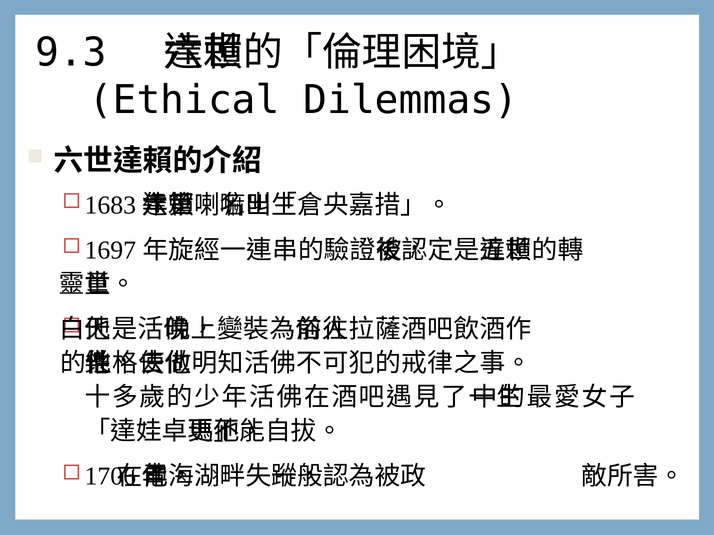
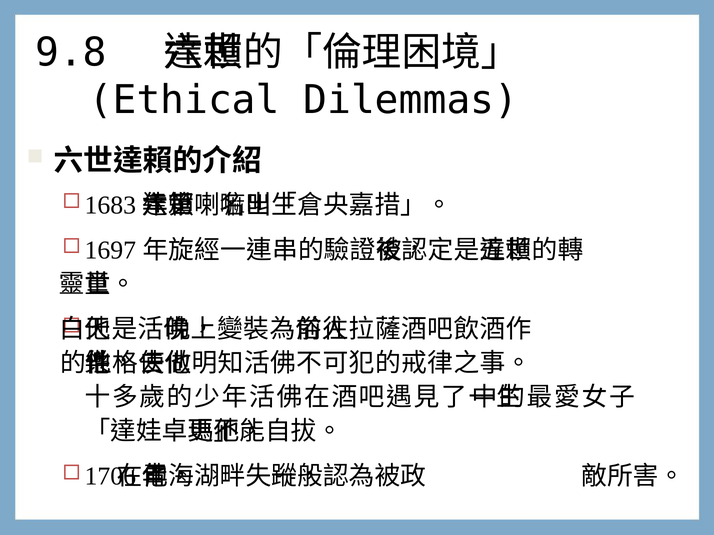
9.3: 9.3 -> 9.8
